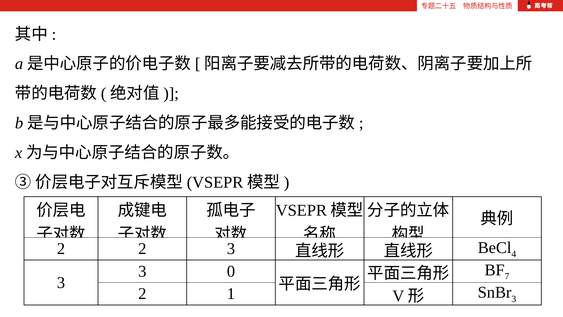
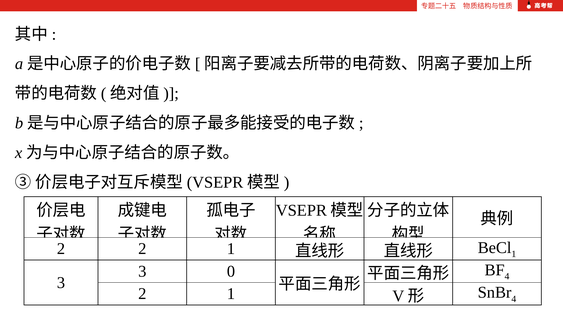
2 2 3: 3 -> 1
4 at (514, 254): 4 -> 1
7 at (507, 276): 7 -> 4
3 at (514, 299): 3 -> 4
